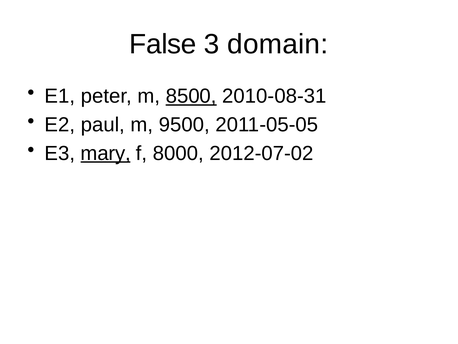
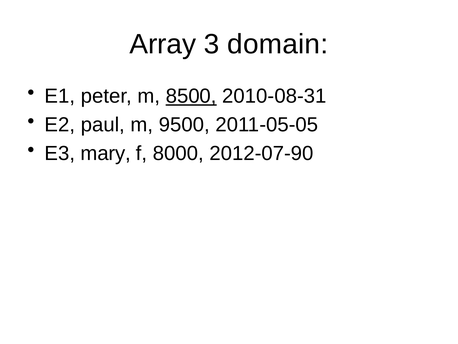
False: False -> Array
mary underline: present -> none
2012-07-02: 2012-07-02 -> 2012-07-90
